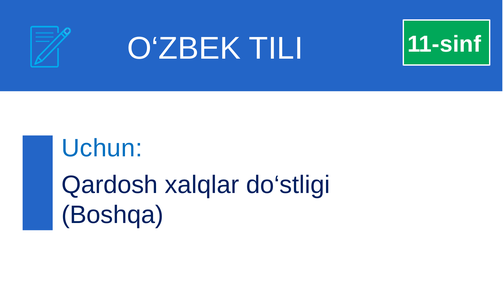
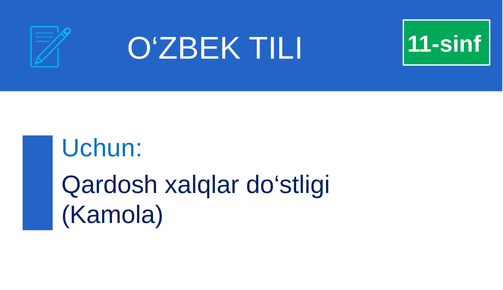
Boshqa: Boshqa -> Kamola
